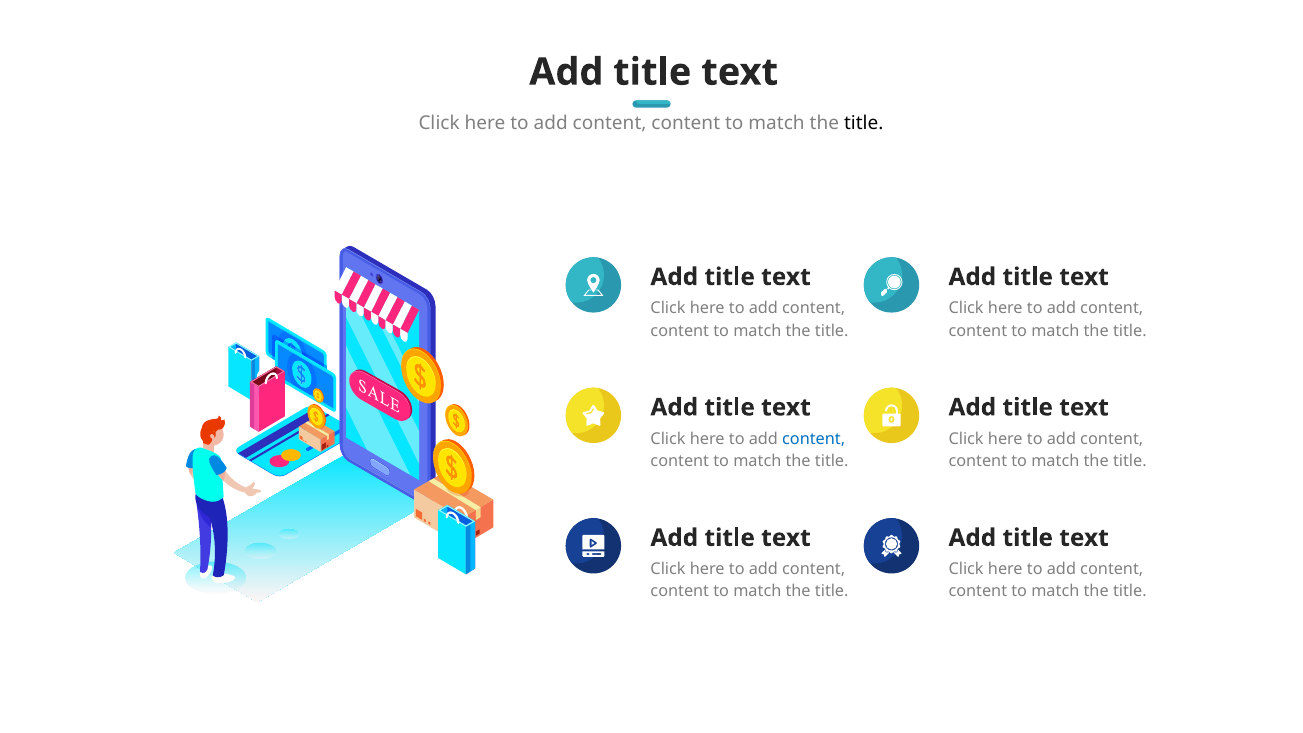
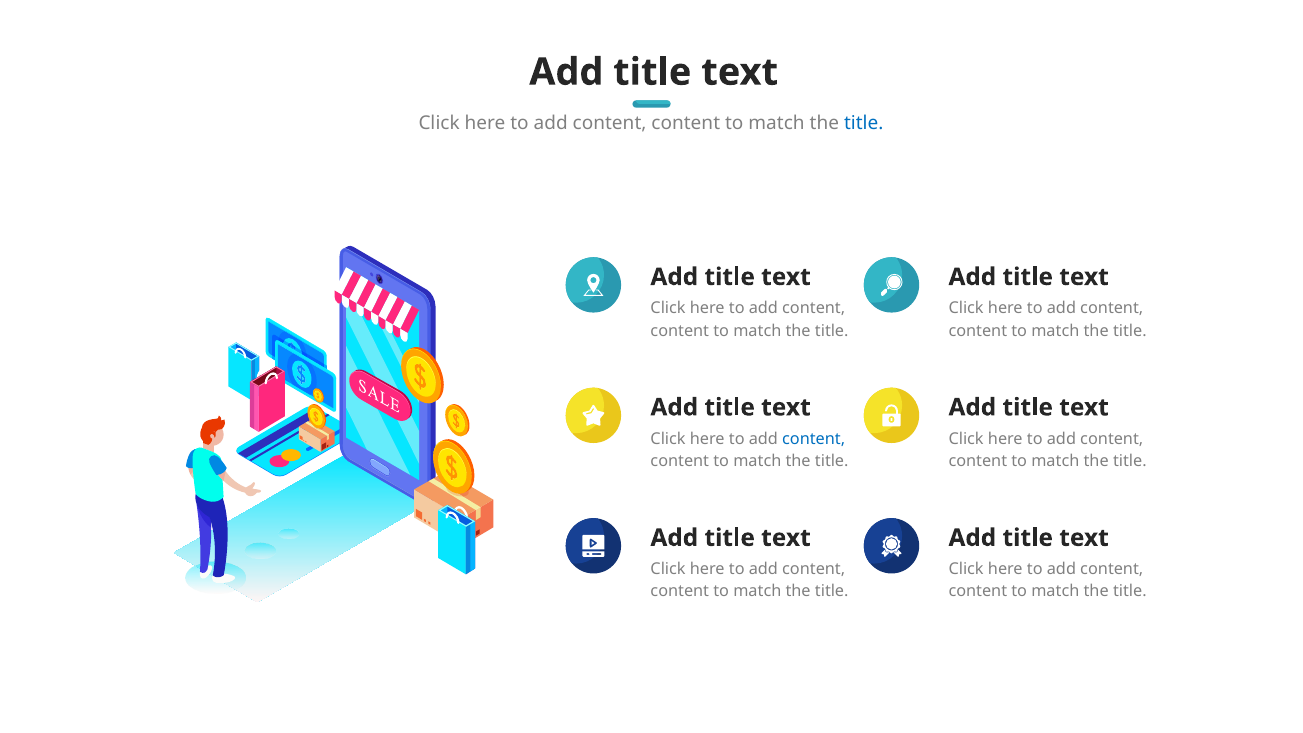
title at (864, 124) colour: black -> blue
